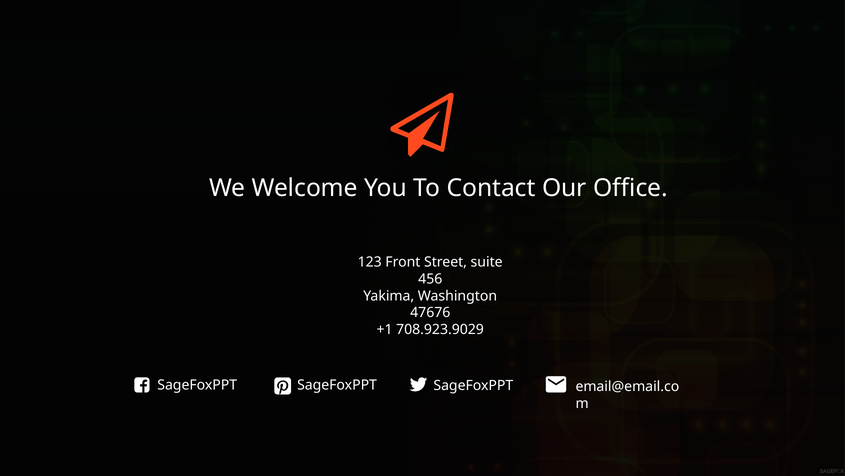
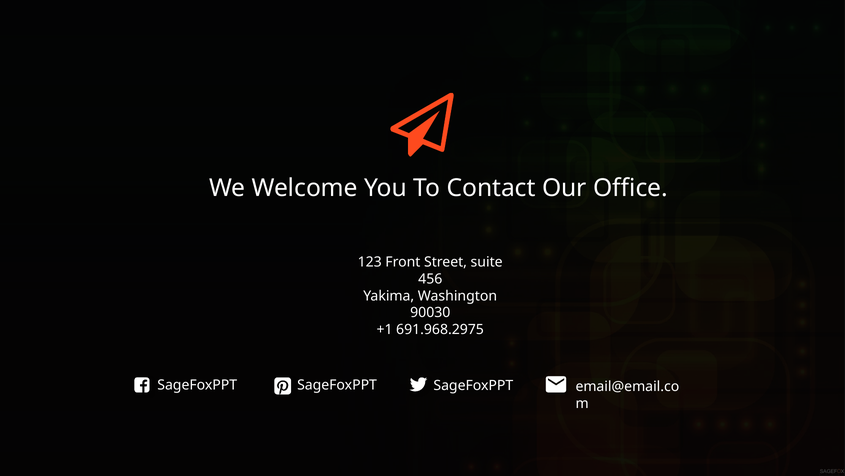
47676: 47676 -> 90030
708.923.9029: 708.923.9029 -> 691.968.2975
